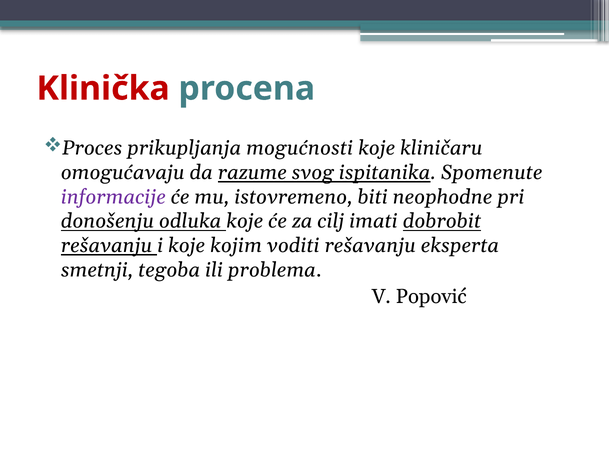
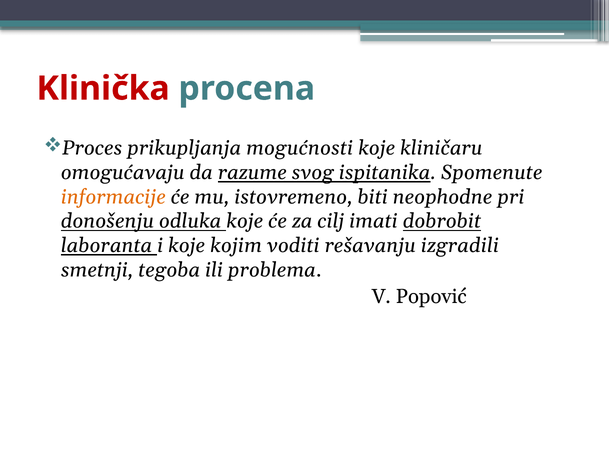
informacije colour: purple -> orange
rešavanju at (107, 246): rešavanju -> laboranta
eksperta: eksperta -> izgradili
